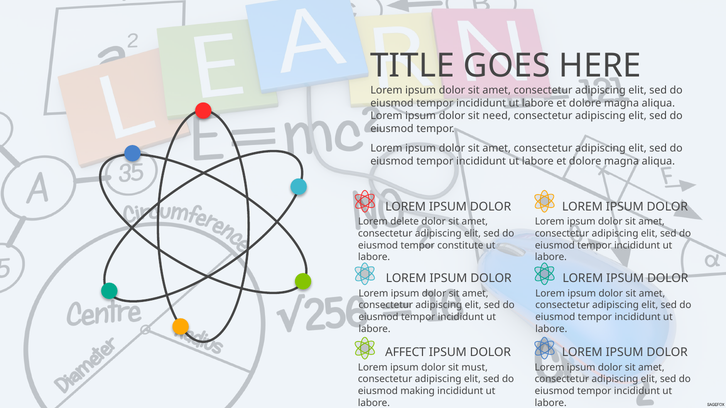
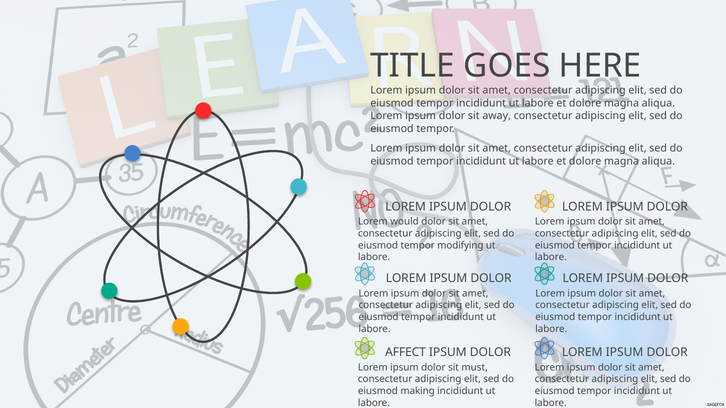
need: need -> away
delete: delete -> would
constitute: constitute -> modifying
